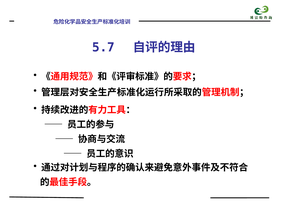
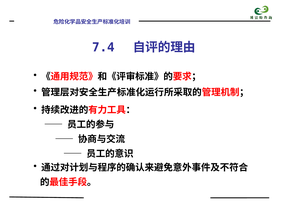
5.7: 5.7 -> 7.4
